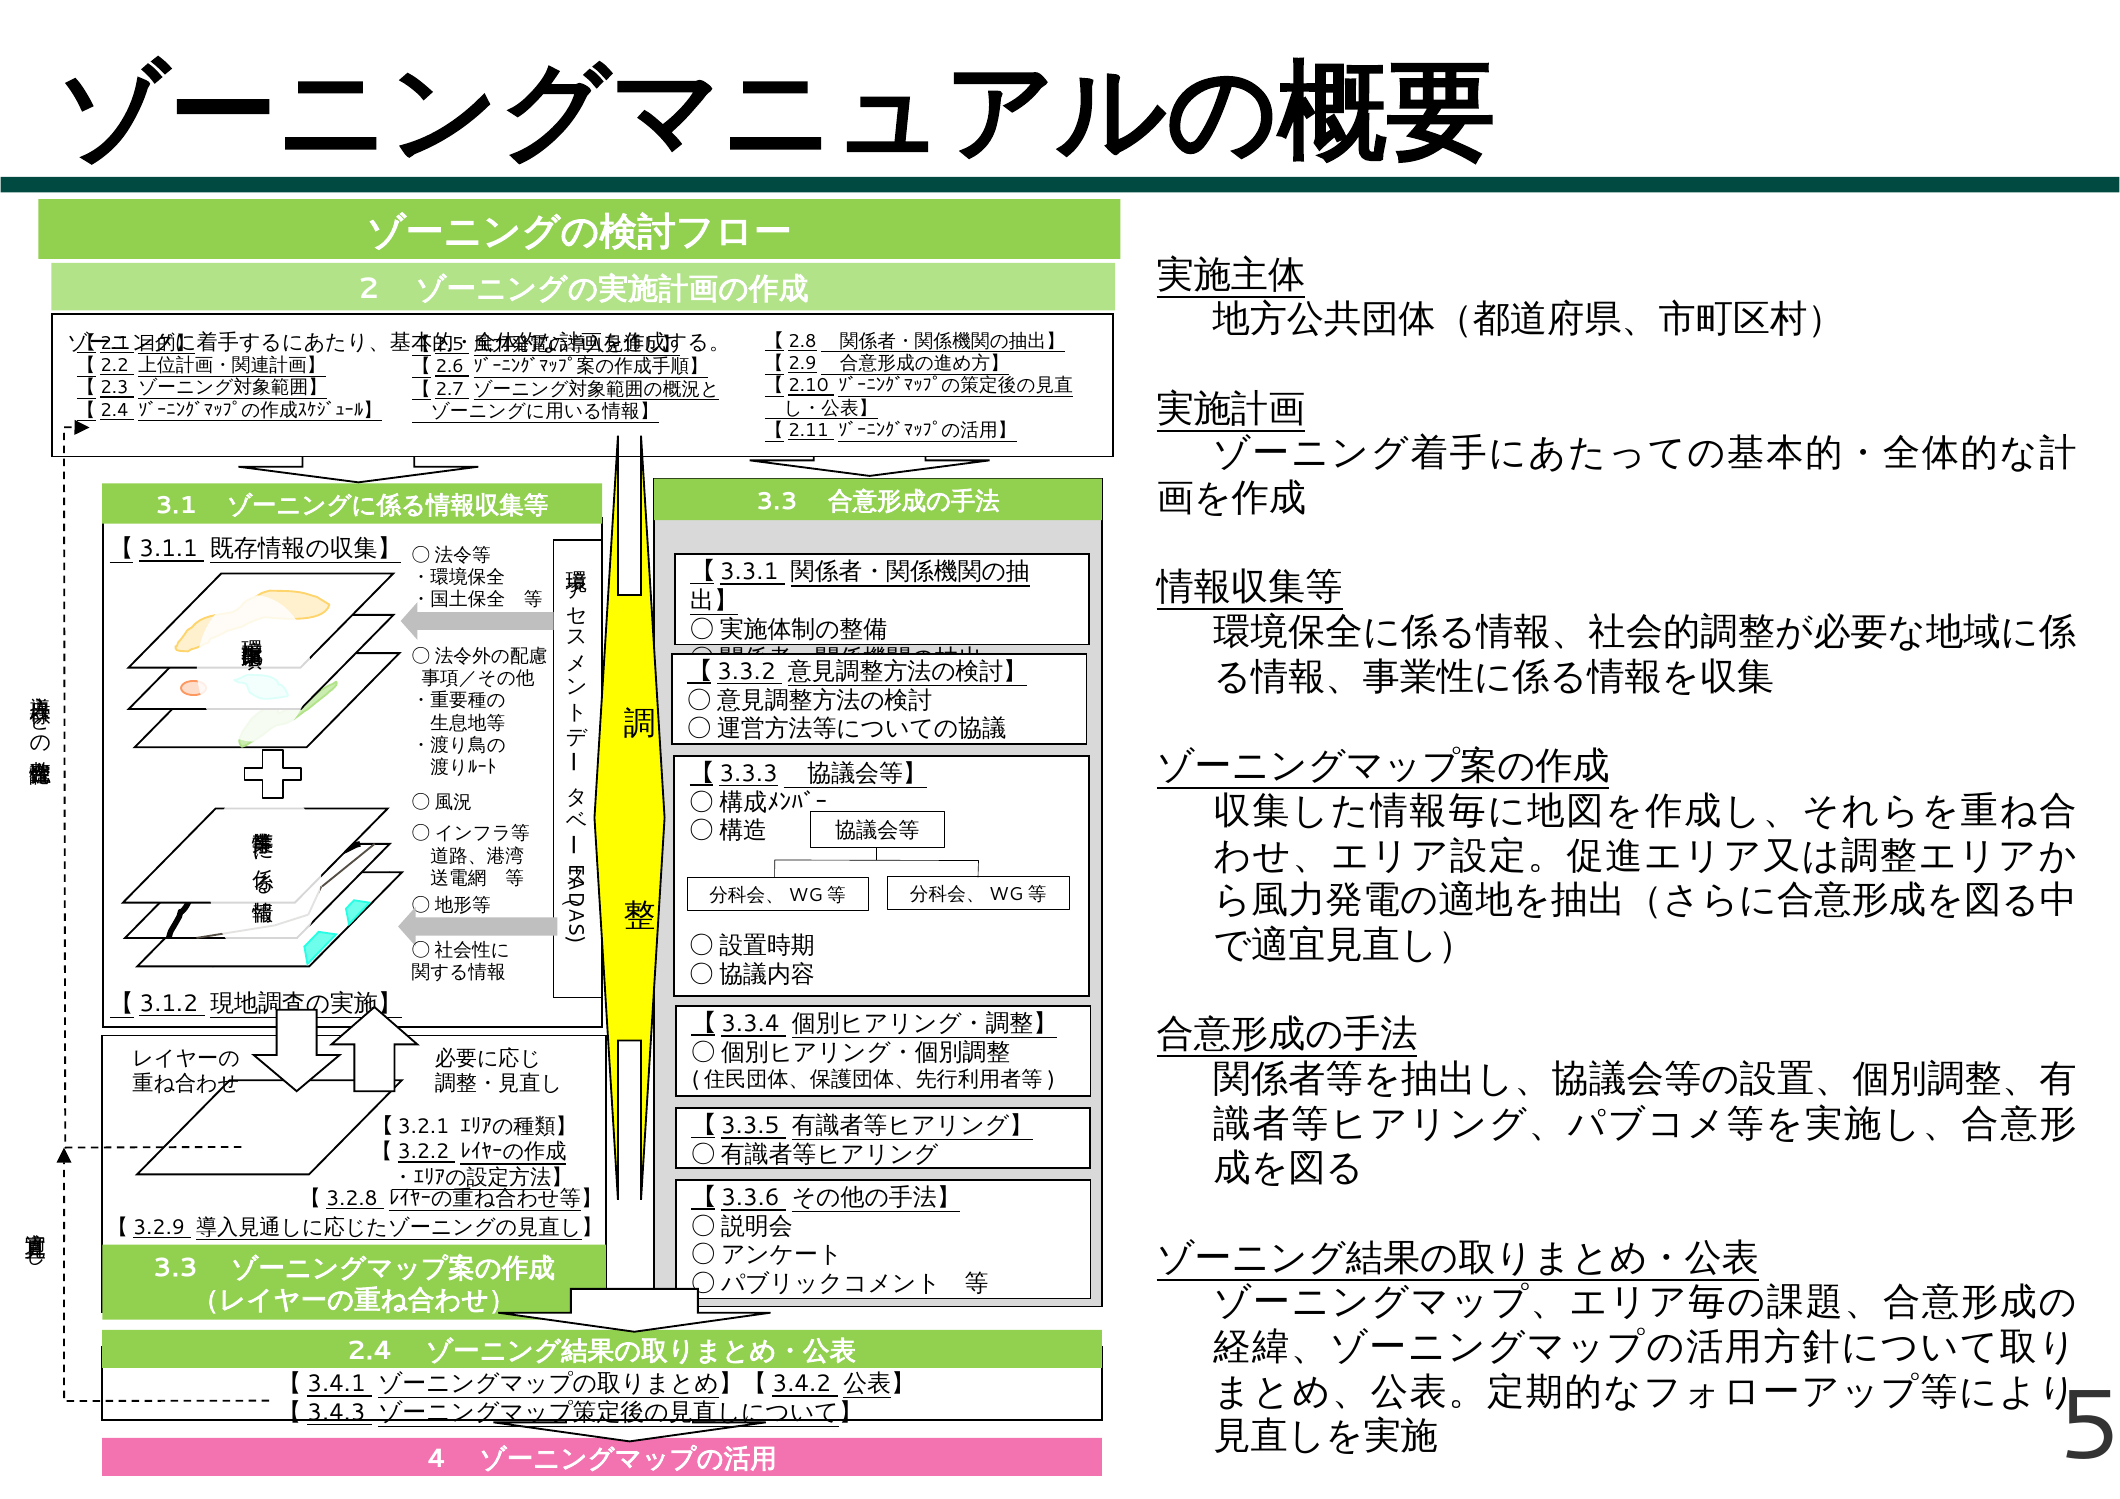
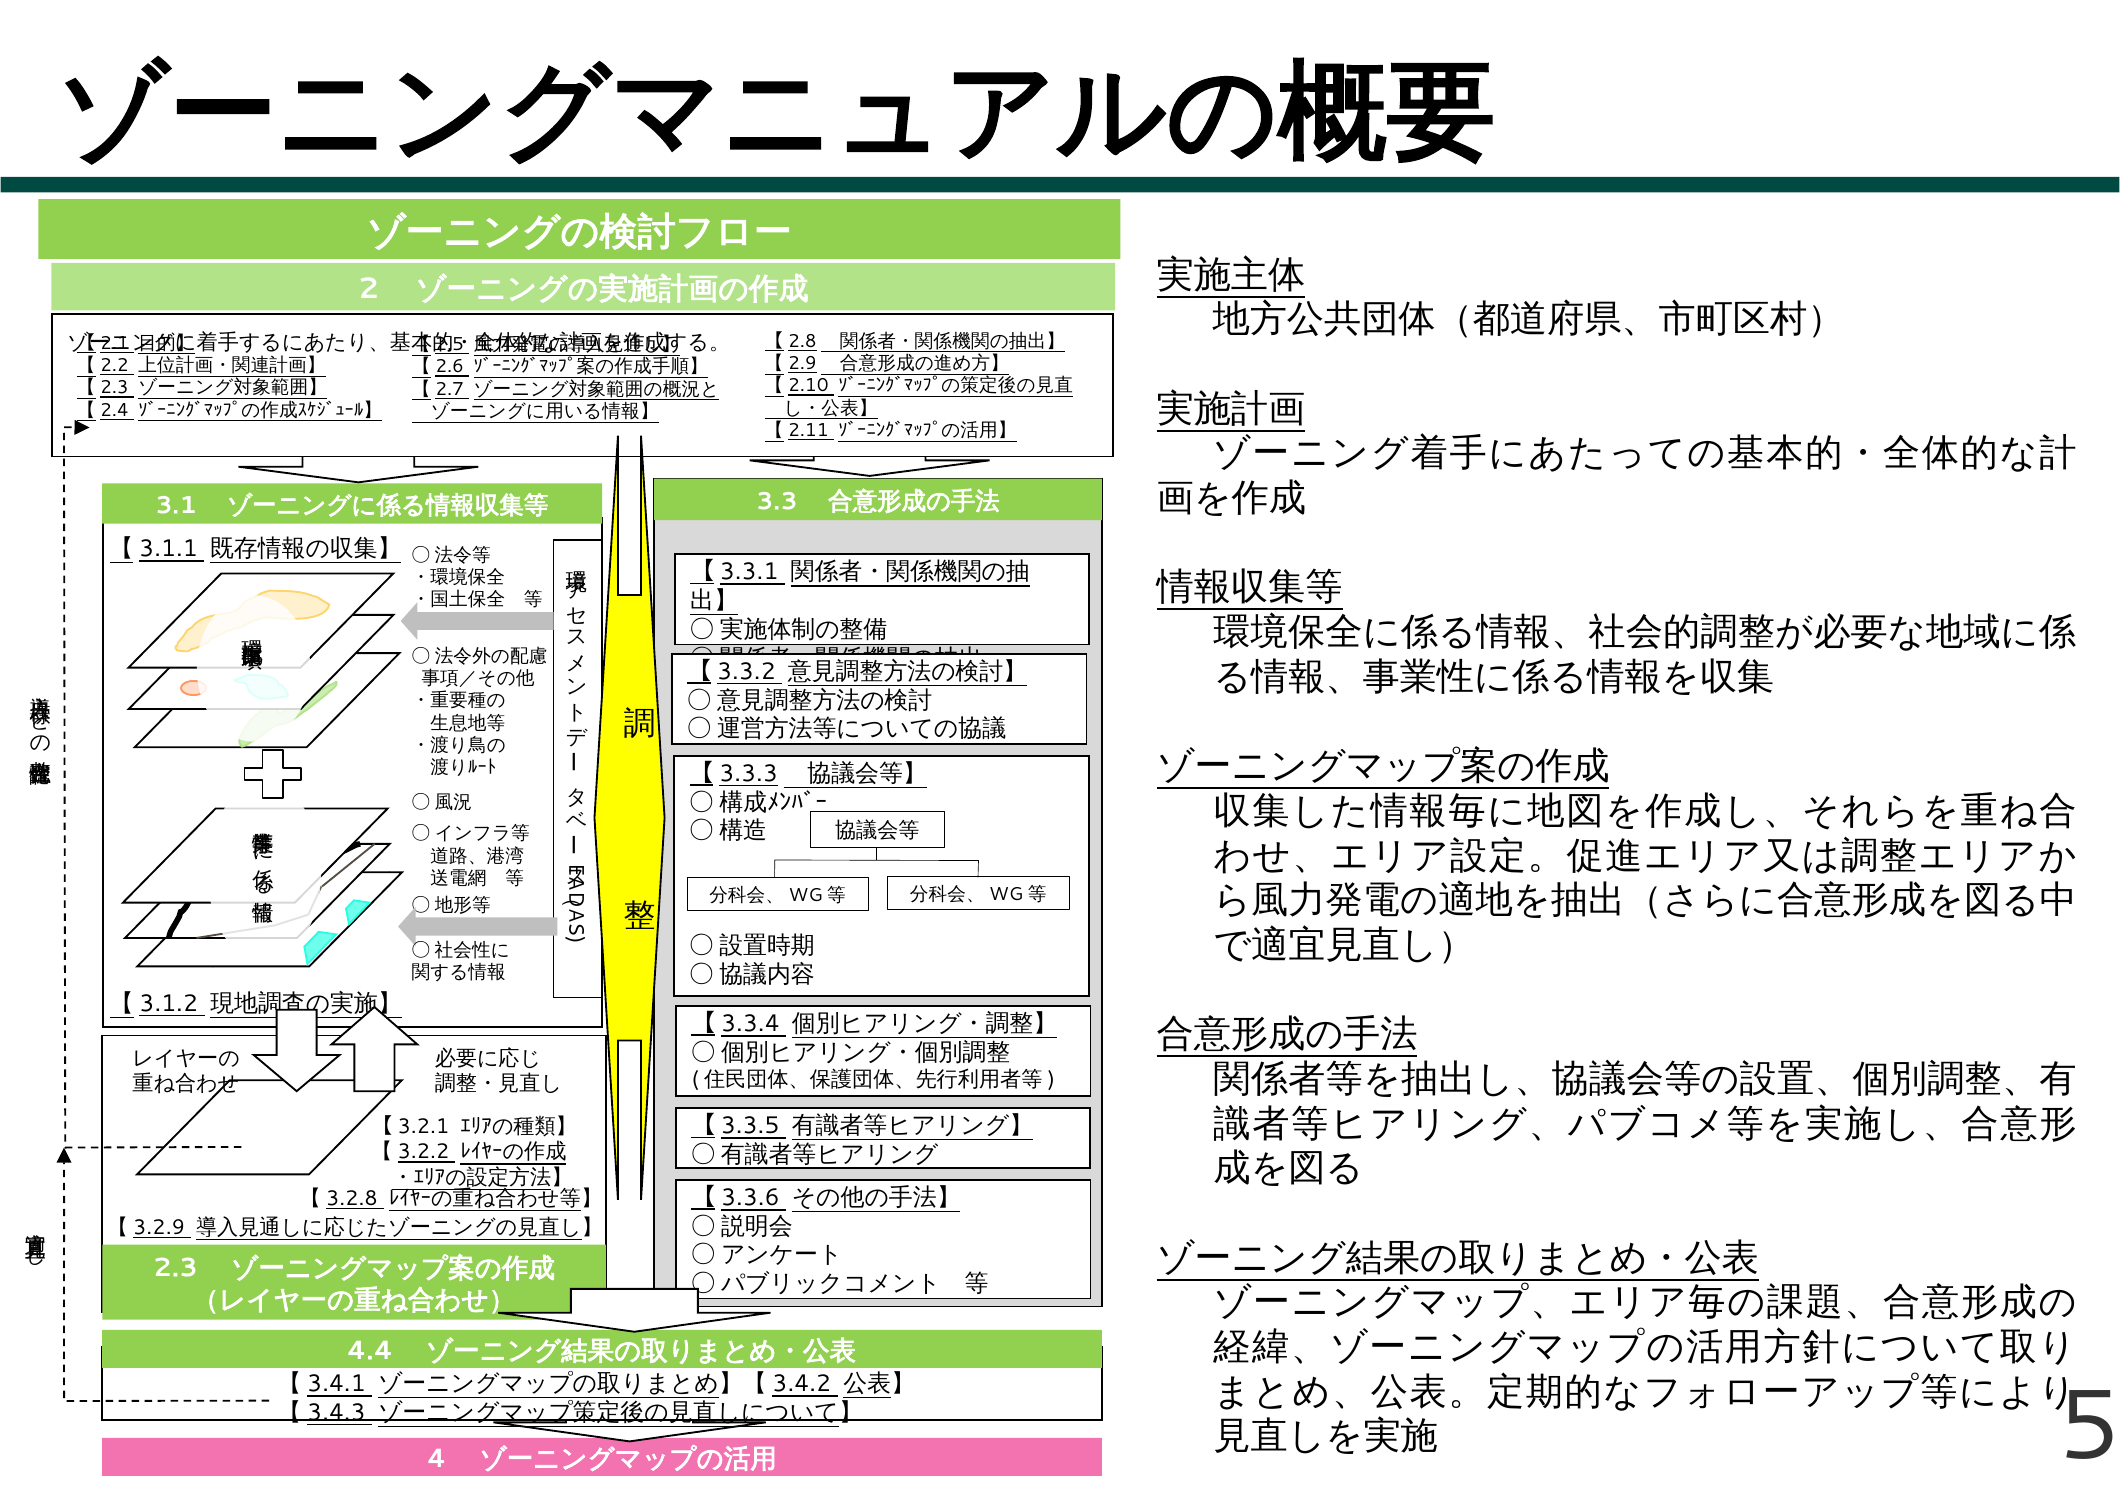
3.3 at (176, 1268): 3.3 -> 2.3
2.4: 2.4 -> 4.4
